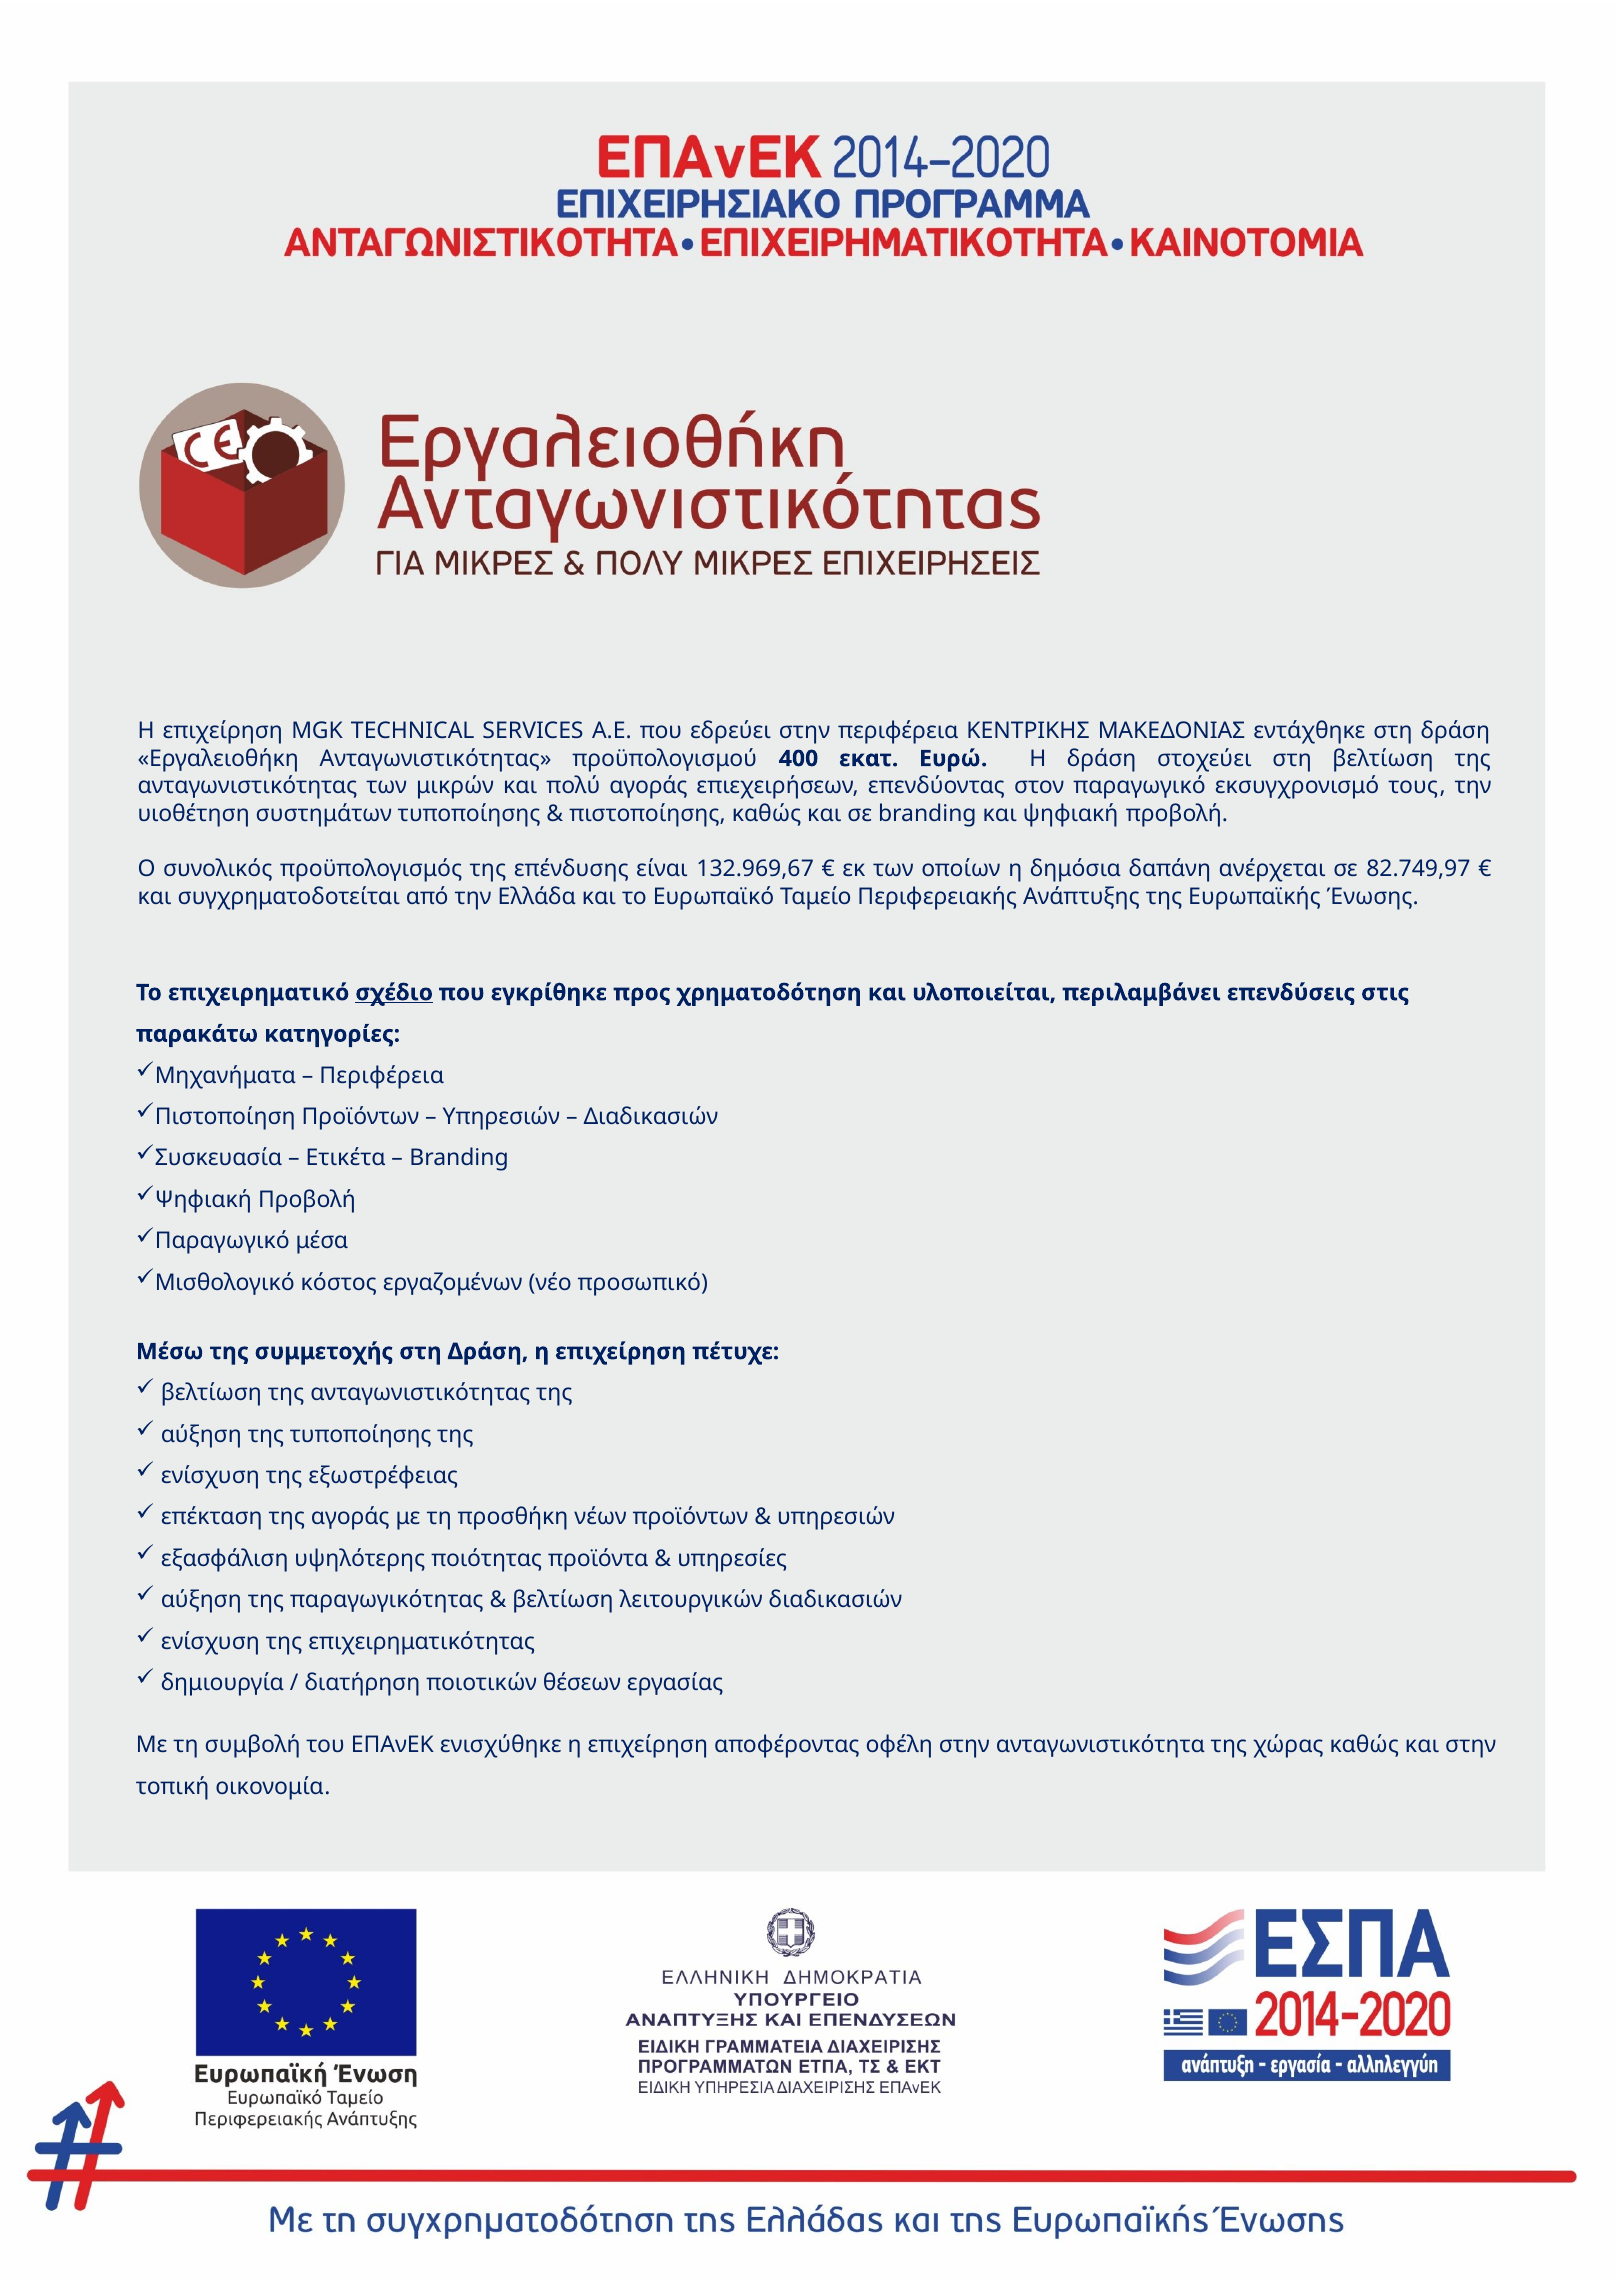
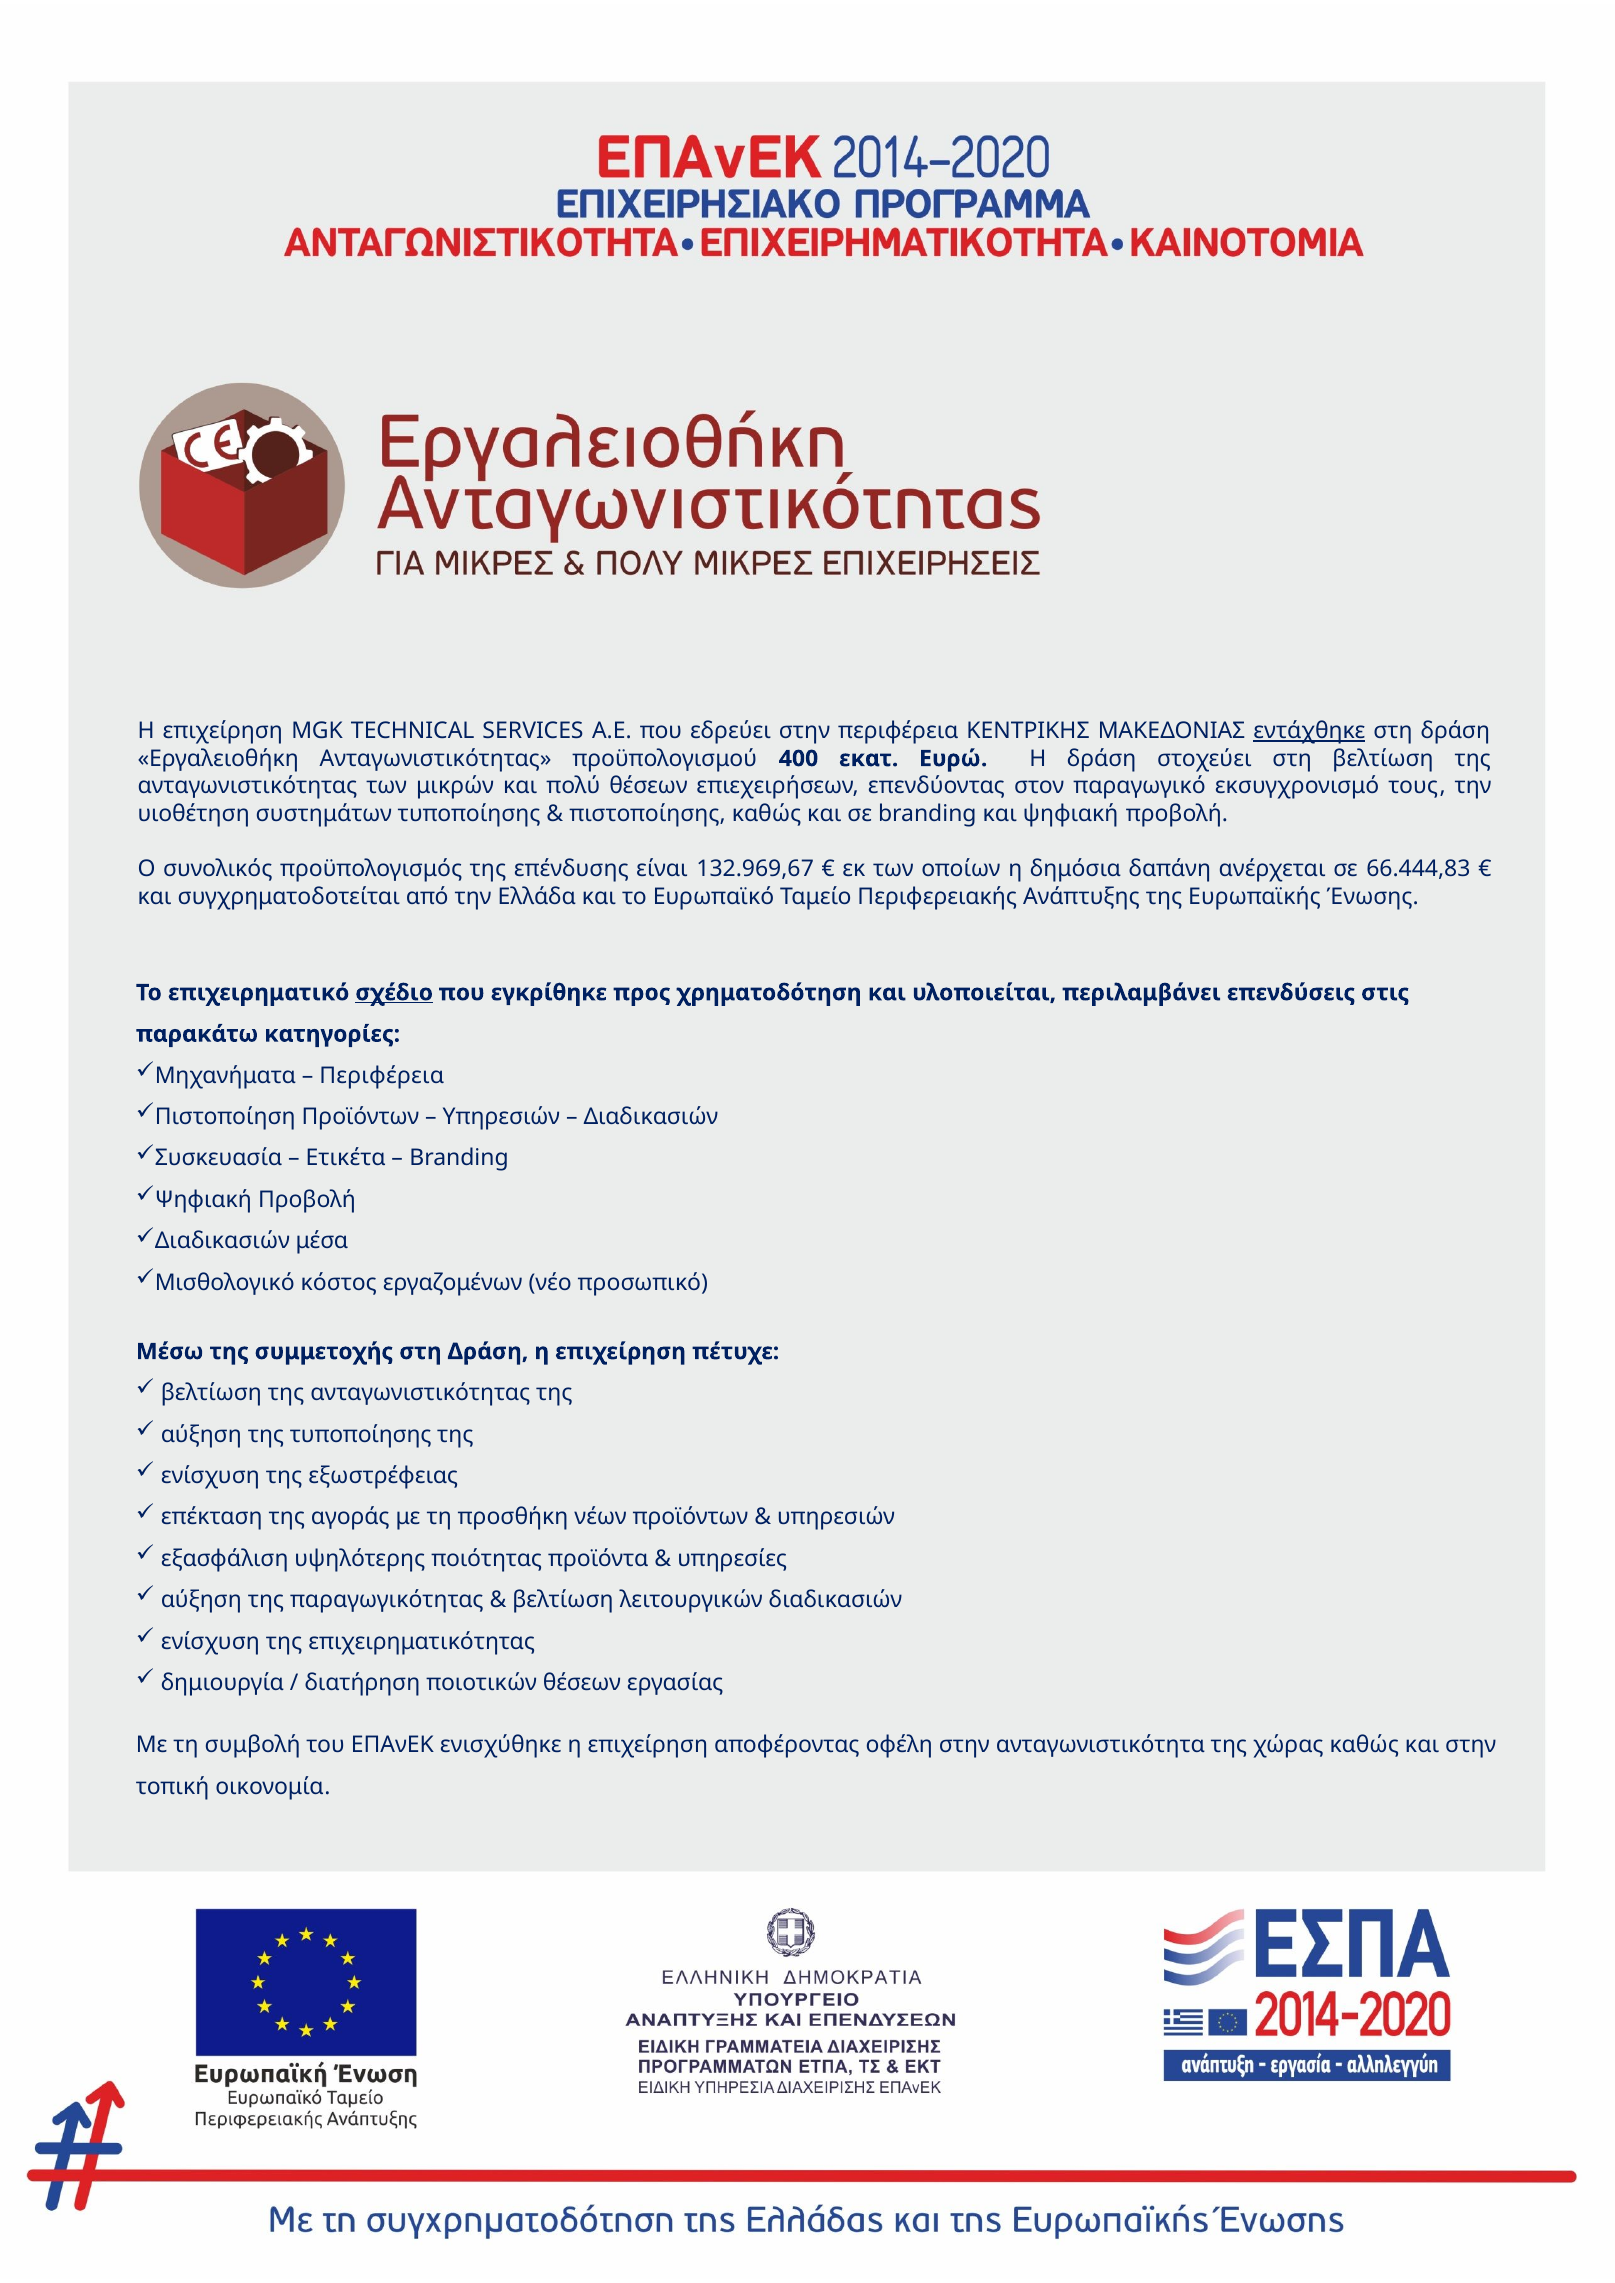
εντάχθηκε underline: none -> present
πολύ αγοράς: αγοράς -> θέσεων
82.749,97: 82.749,97 -> 66.444,83
Παραγωγικό at (222, 1242): Παραγωγικό -> Διαδικασιών
